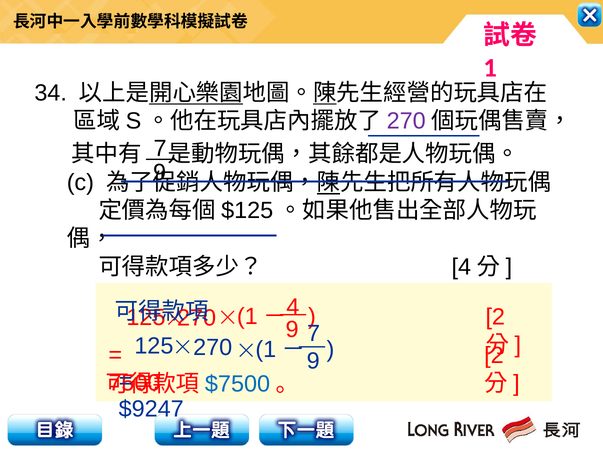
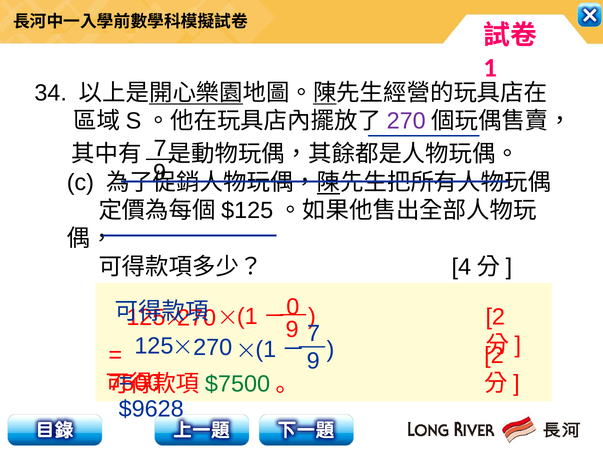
4 at (293, 307): 4 -> 0
$7500 colour: blue -> green
$9247: $9247 -> $9628
